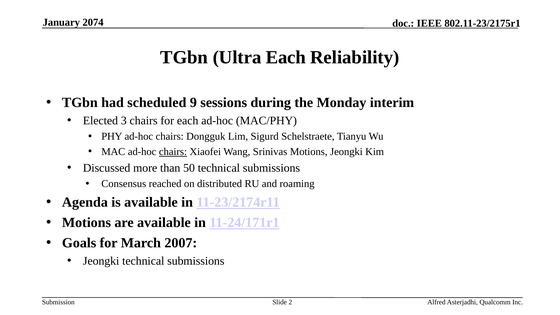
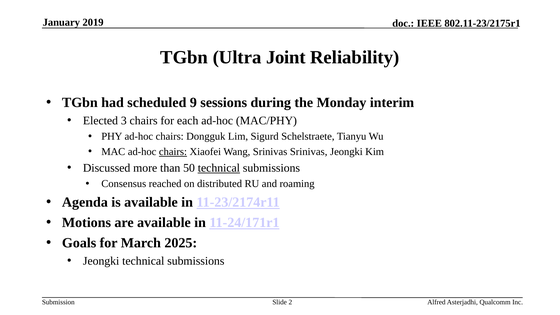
2074: 2074 -> 2019
Ultra Each: Each -> Joint
Srinivas Motions: Motions -> Srinivas
technical at (219, 168) underline: none -> present
2007: 2007 -> 2025
